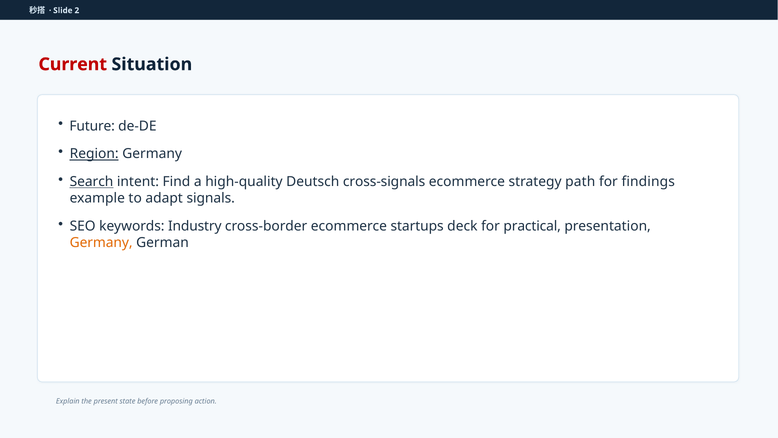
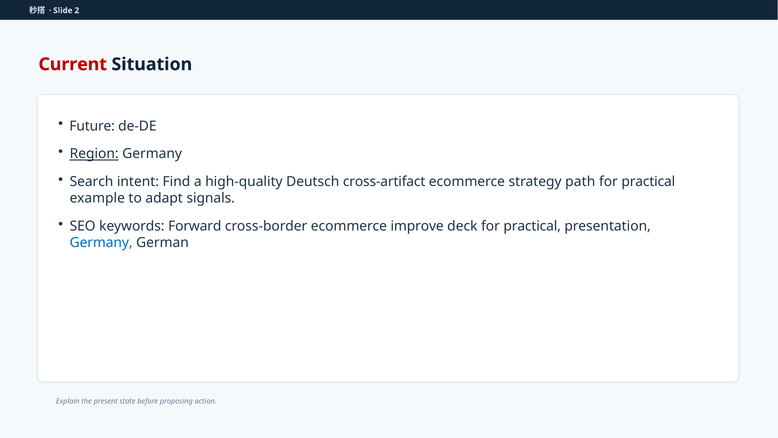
Search underline: present -> none
cross-signals: cross-signals -> cross-artifact
findings at (648, 182): findings -> practical
Industry: Industry -> Forward
startups: startups -> improve
Germany at (101, 243) colour: orange -> blue
